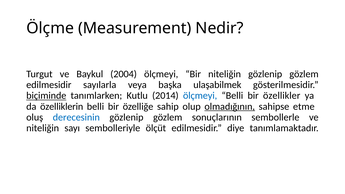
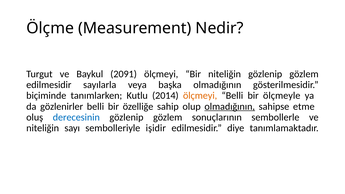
2004: 2004 -> 2091
başka ulaşabilmek: ulaşabilmek -> olmadığının
biçiminde underline: present -> none
ölçmeyi at (200, 96) colour: blue -> orange
özellikler: özellikler -> ölçmeyle
özelliklerin: özelliklerin -> gözlenirler
ölçüt: ölçüt -> işidir
